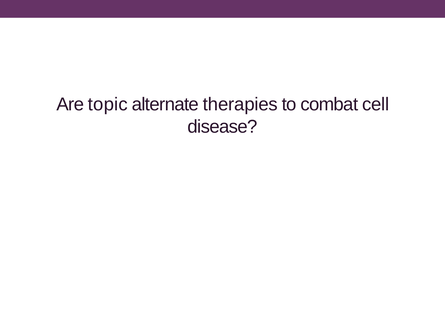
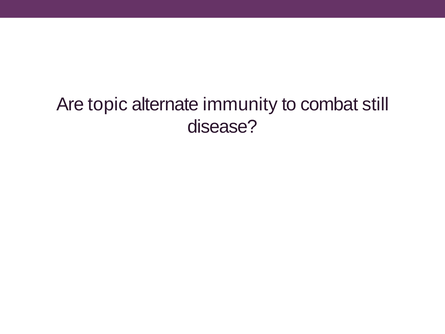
therapies: therapies -> immunity
cell: cell -> still
